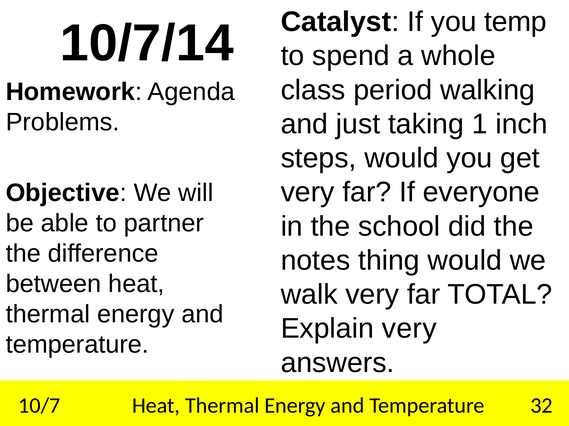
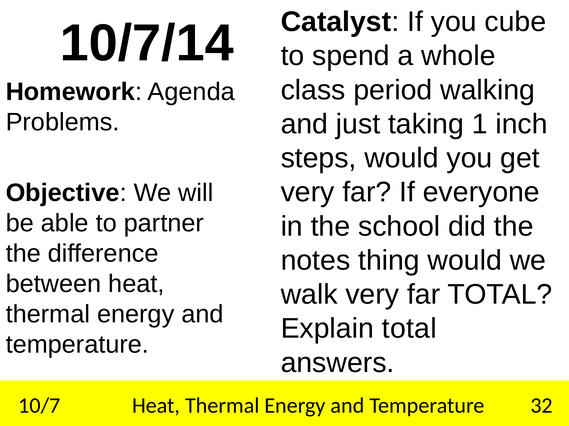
temp: temp -> cube
Explain very: very -> total
